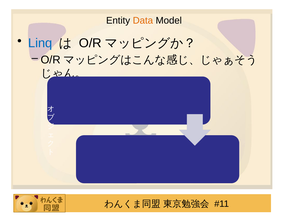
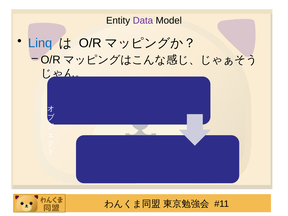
Data colour: orange -> purple
